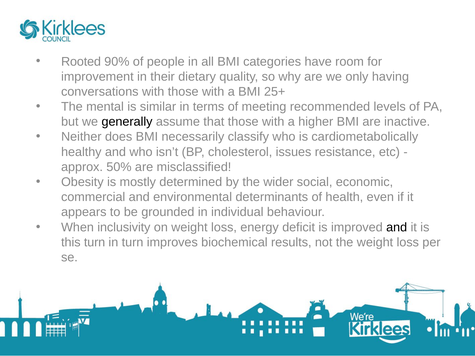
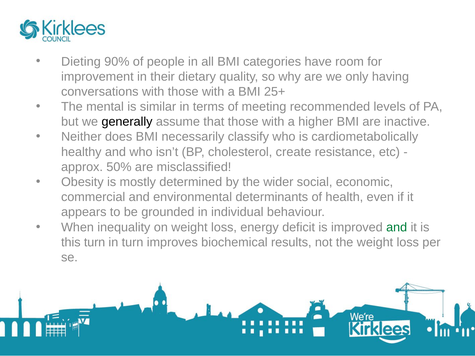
Rooted: Rooted -> Dieting
issues: issues -> create
inclusivity: inclusivity -> inequality
and at (397, 227) colour: black -> green
